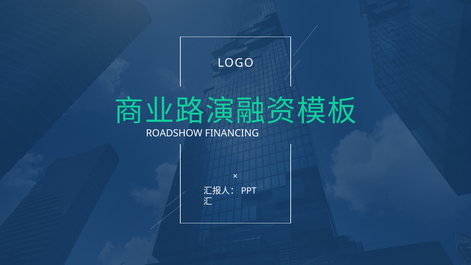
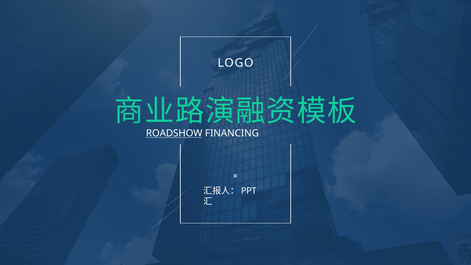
ROADSHOW underline: none -> present
